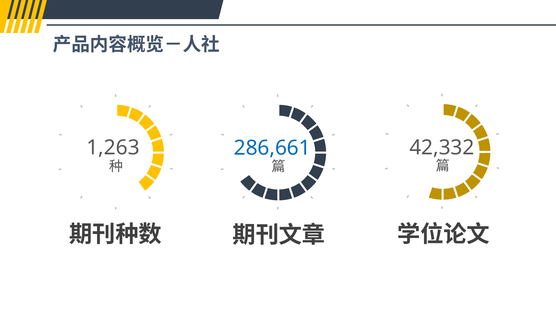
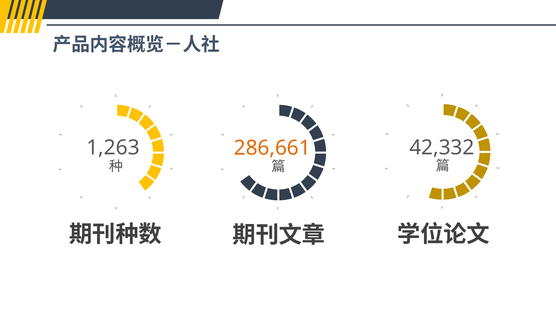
286,661 colour: blue -> orange
